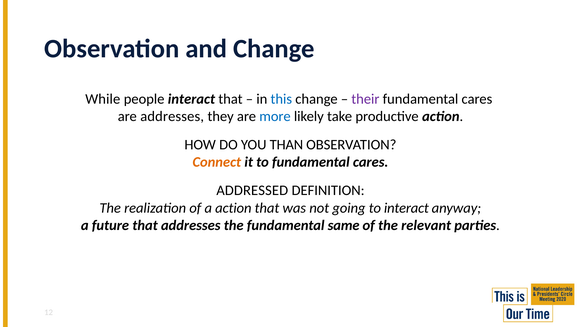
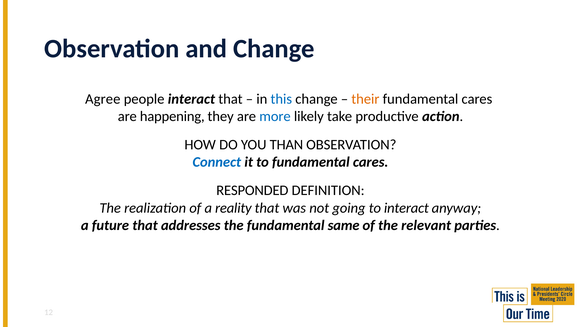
While: While -> Agree
their colour: purple -> orange
are addresses: addresses -> happening
Connect colour: orange -> blue
ADDRESSED: ADDRESSED -> RESPONDED
a action: action -> reality
